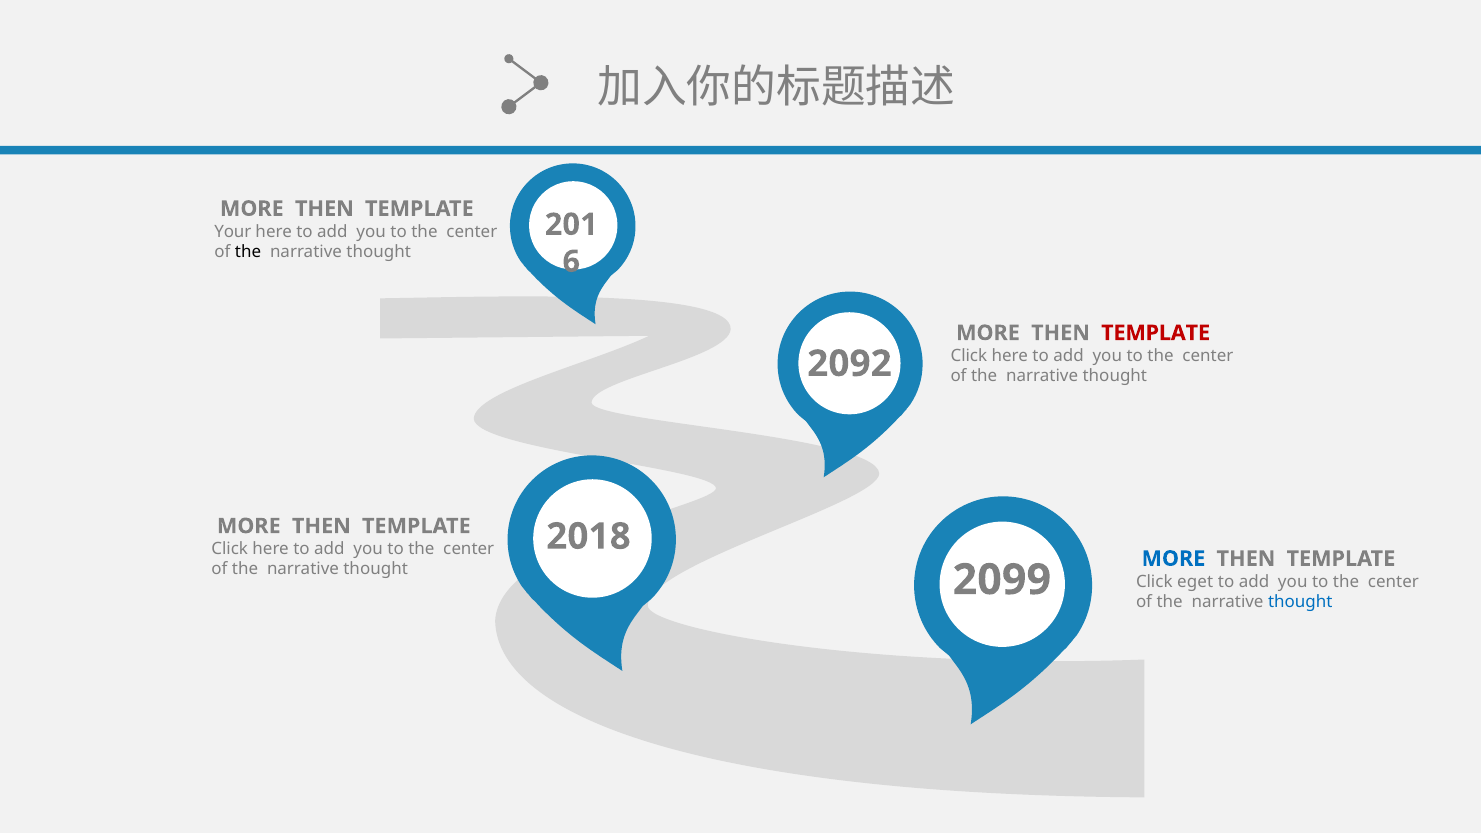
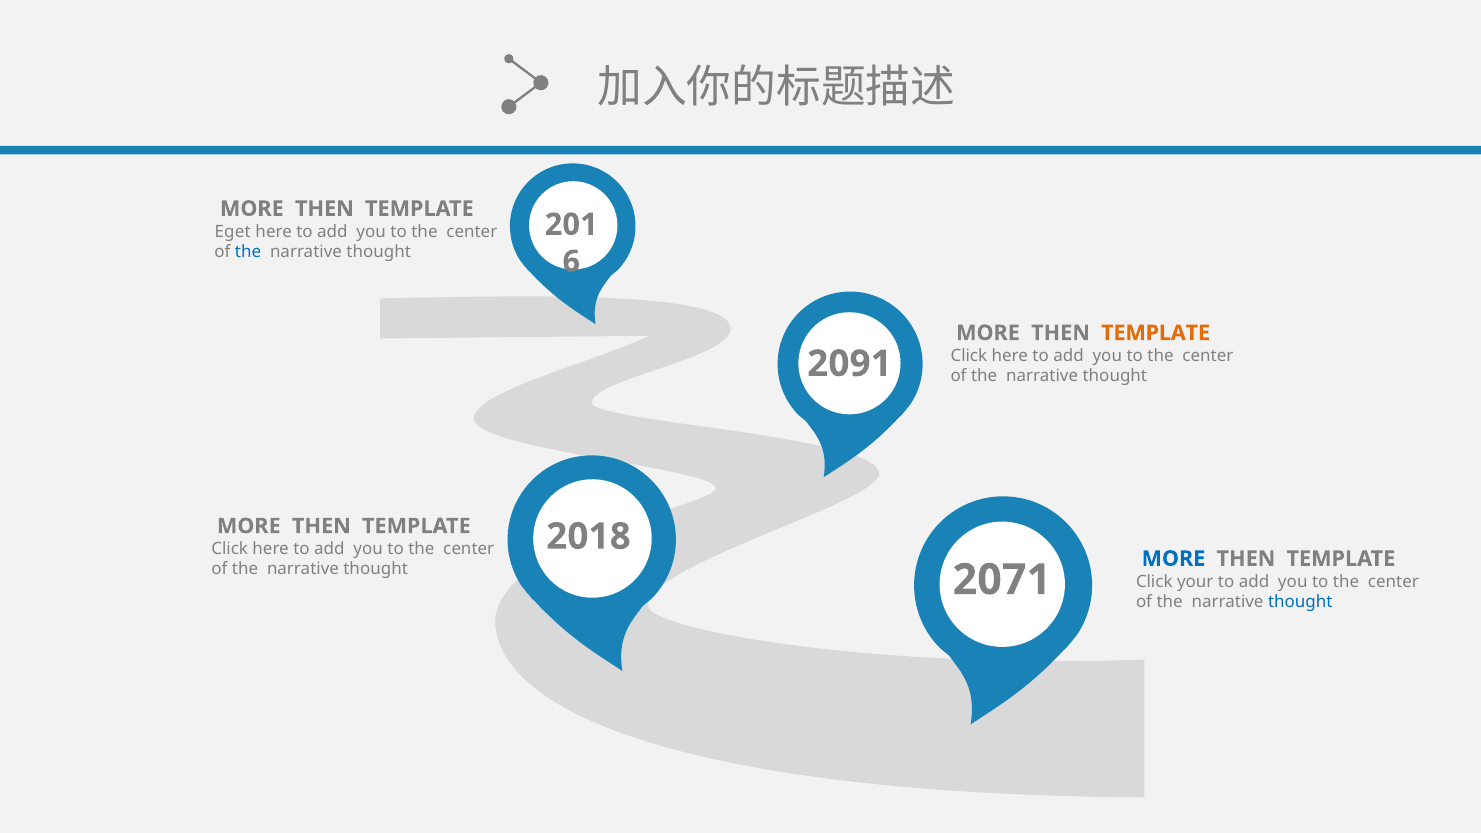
Your: Your -> Eget
the at (248, 252) colour: black -> blue
TEMPLATE at (1156, 333) colour: red -> orange
2092: 2092 -> 2091
2099: 2099 -> 2071
eget: eget -> your
